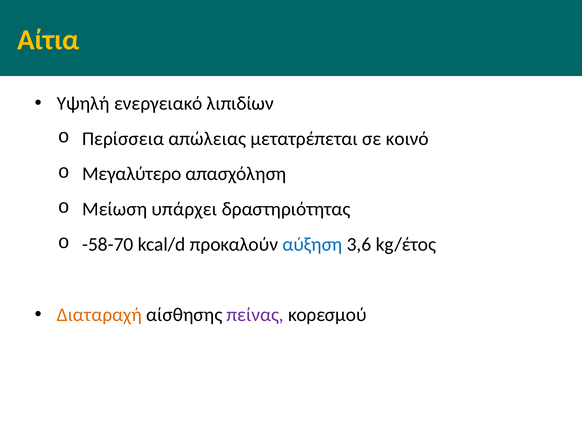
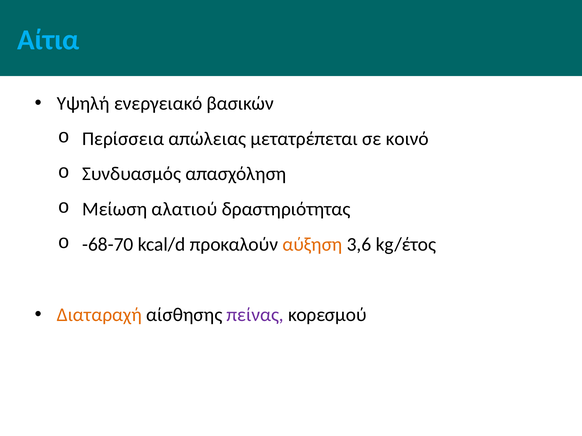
Αίτια colour: yellow -> light blue
λιπιδίων: λιπιδίων -> βασικών
Μεγαλύτερο: Μεγαλύτερο -> Συνδυασμός
υπάρχει: υπάρχει -> αλατιού
-58-70: -58-70 -> -68-70
αύξηση colour: blue -> orange
